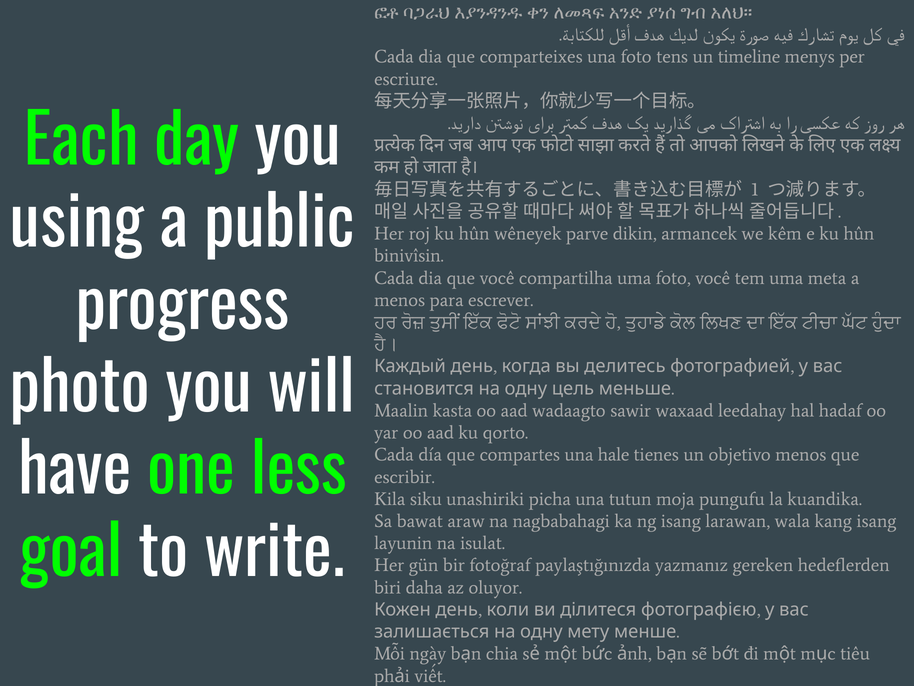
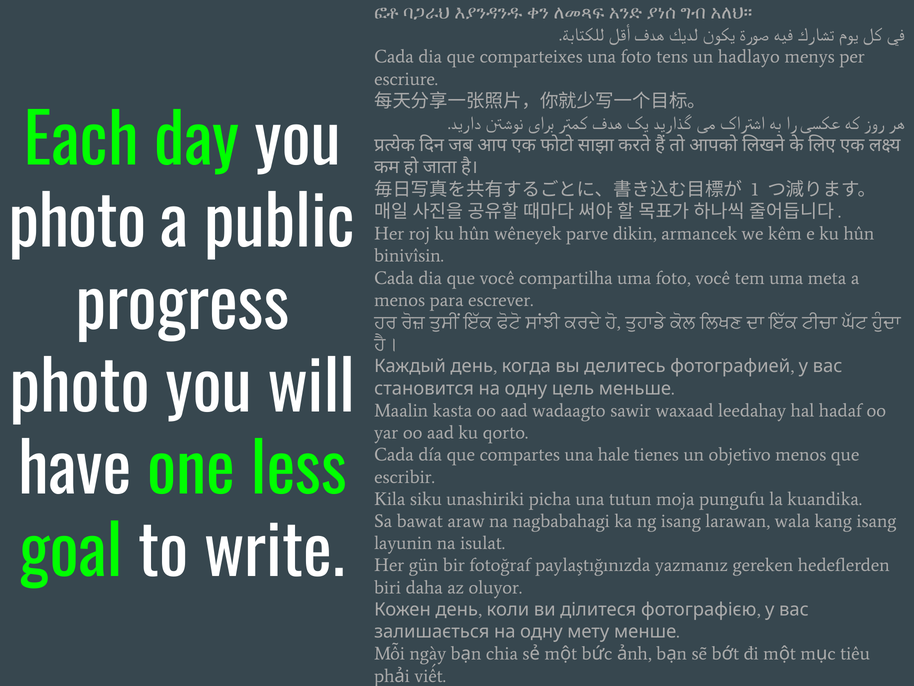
timeline: timeline -> hadlayo
using at (77, 224): using -> photo
